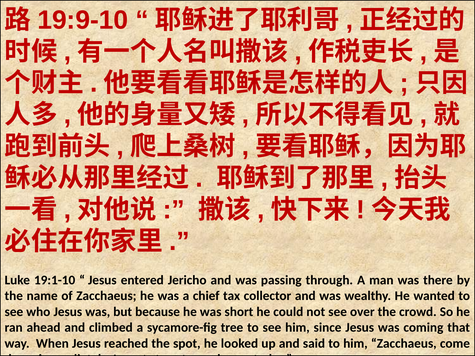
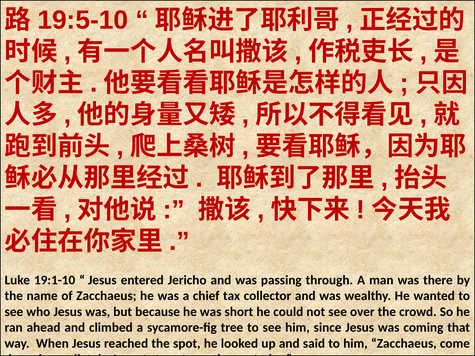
19:9-10: 19:9-10 -> 19:5-10
